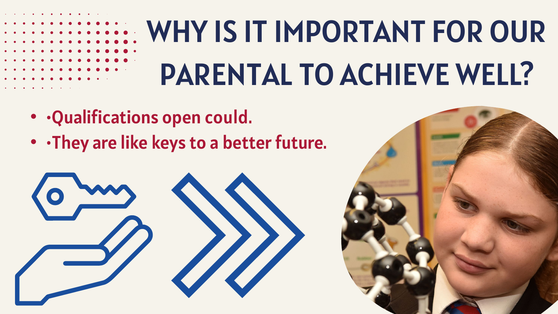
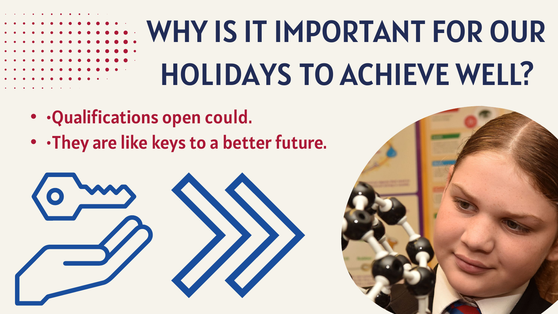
PARENTAL: PARENTAL -> HOLIDAYS
